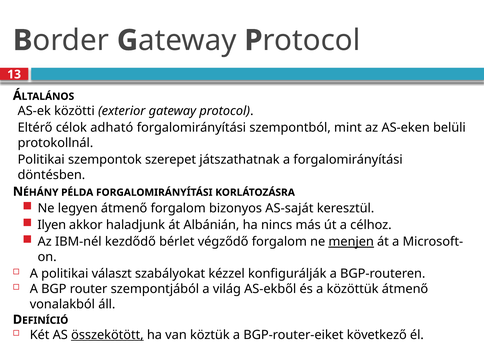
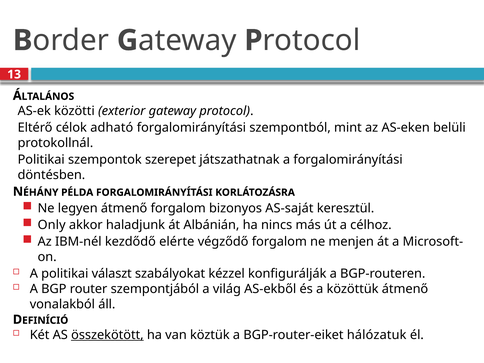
Ilyen: Ilyen -> Only
bérlet: bérlet -> elérte
menjen underline: present -> none
következő: következő -> hálózatuk
